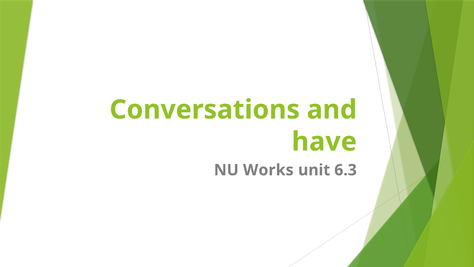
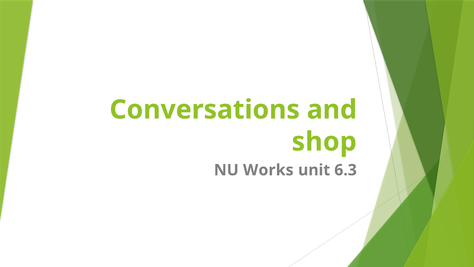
have: have -> shop
